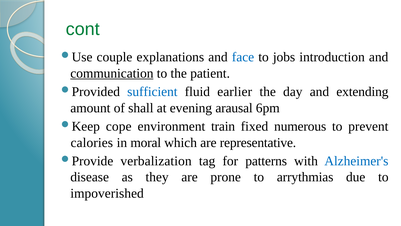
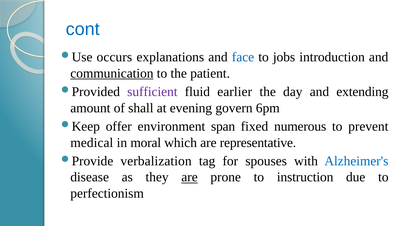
cont colour: green -> blue
couple: couple -> occurs
sufficient colour: blue -> purple
arausal: arausal -> govern
cope: cope -> offer
train: train -> span
calories: calories -> medical
patterns: patterns -> spouses
are at (190, 177) underline: none -> present
arrythmias: arrythmias -> instruction
impoverished: impoverished -> perfectionism
